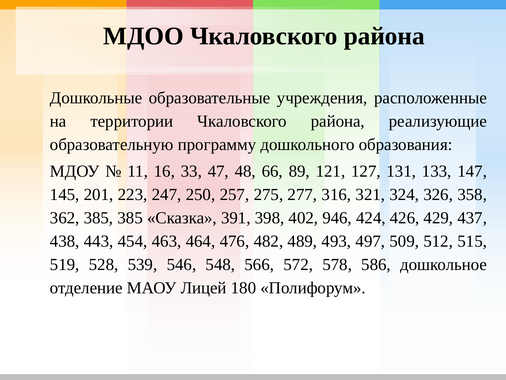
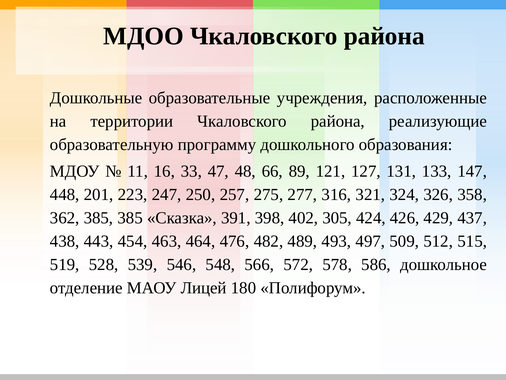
145: 145 -> 448
946: 946 -> 305
